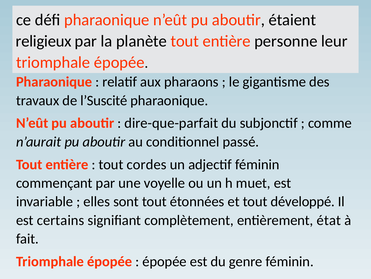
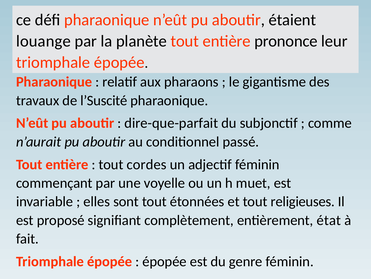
religieux: religieux -> louange
personne: personne -> prononce
développé: développé -> religieuses
certains: certains -> proposé
